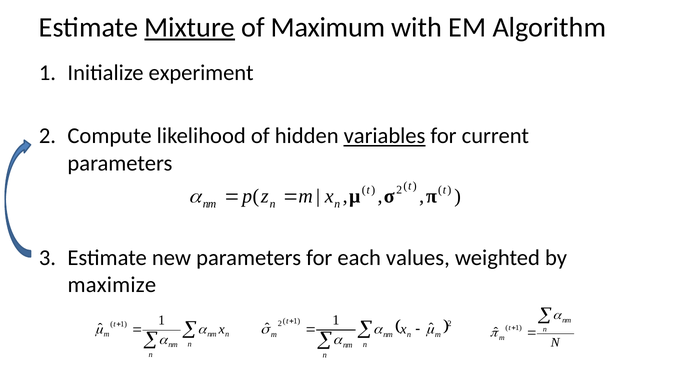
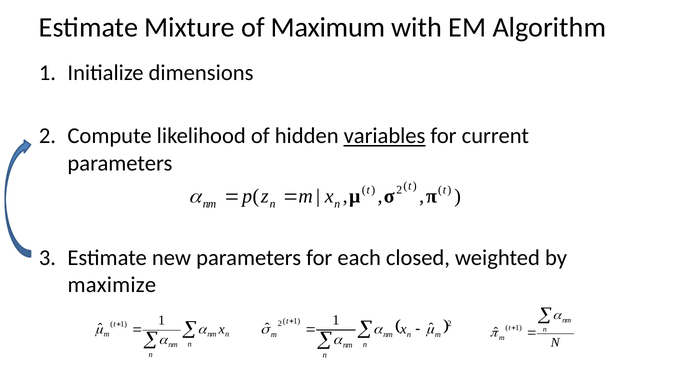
Mixture underline: present -> none
experiment: experiment -> dimensions
values: values -> closed
